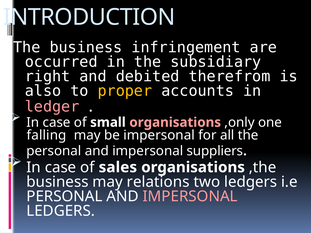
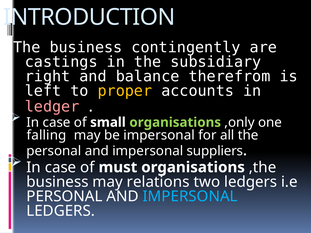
infringement: infringement -> contingently
occurred: occurred -> castings
debited: debited -> balance
also: also -> left
organisations at (175, 123) colour: pink -> light green
sales: sales -> must
IMPERSONAL at (190, 197) colour: pink -> light blue
